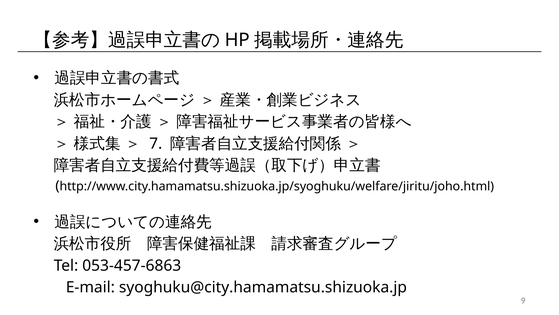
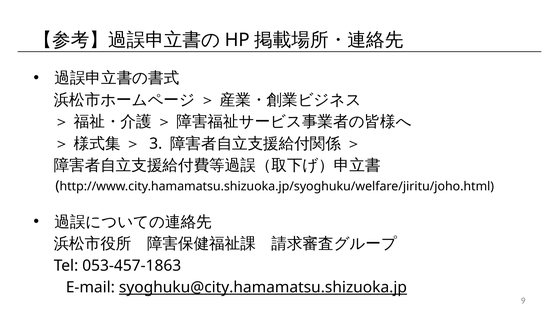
7: 7 -> 3
053-457-6863: 053-457-6863 -> 053-457-1863
syoghuku@city.hamamatsu.shizuoka.jp underline: none -> present
